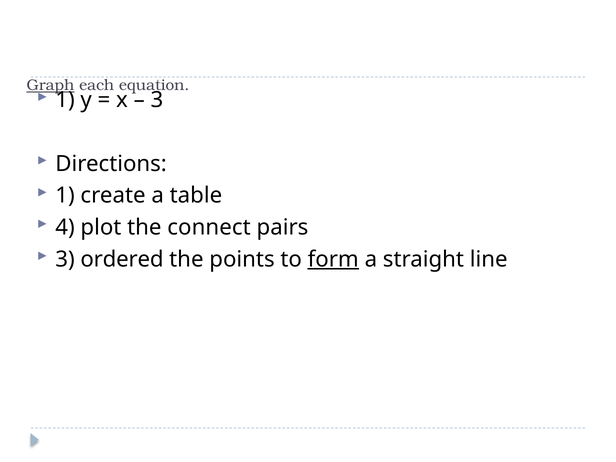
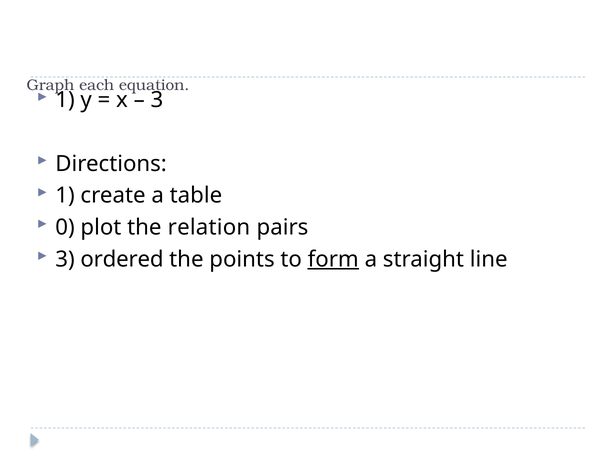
Graph underline: present -> none
4: 4 -> 0
connect: connect -> relation
